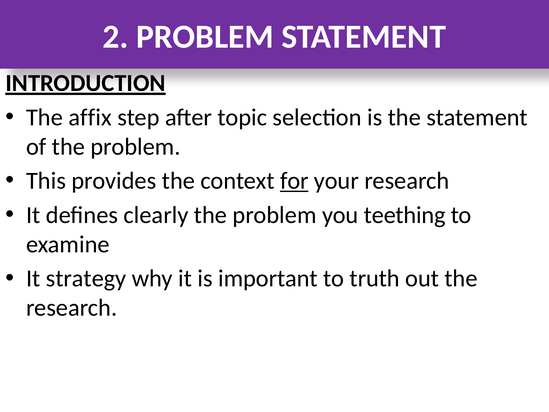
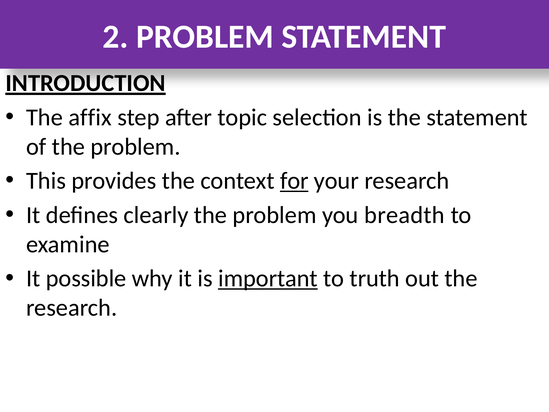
teething: teething -> breadth
strategy: strategy -> possible
important underline: none -> present
